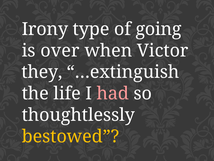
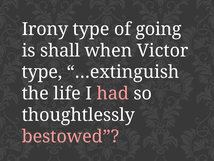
over: over -> shall
they at (42, 72): they -> type
bestowed colour: yellow -> pink
